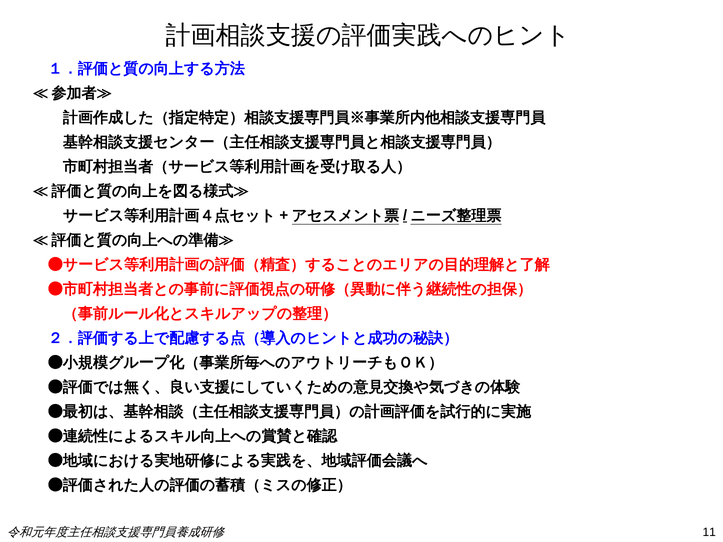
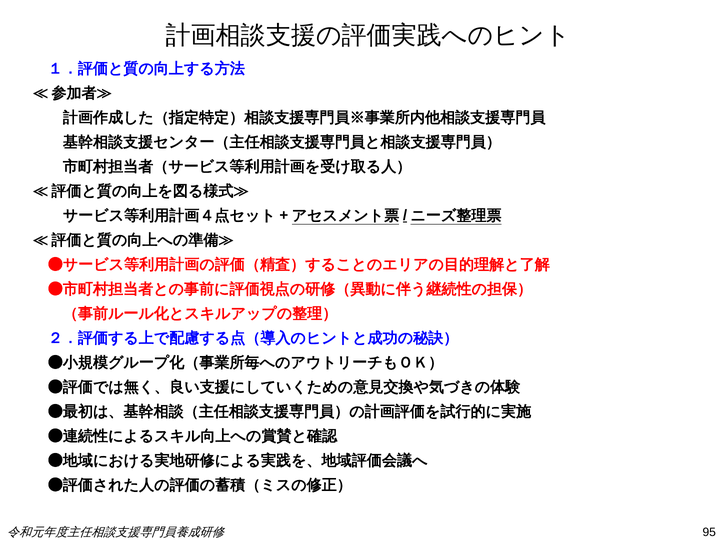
11: 11 -> 95
